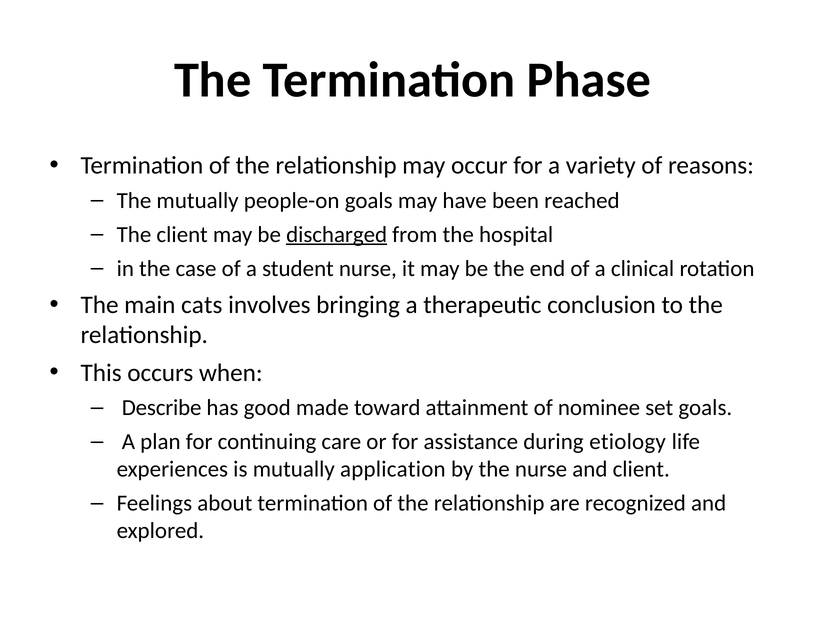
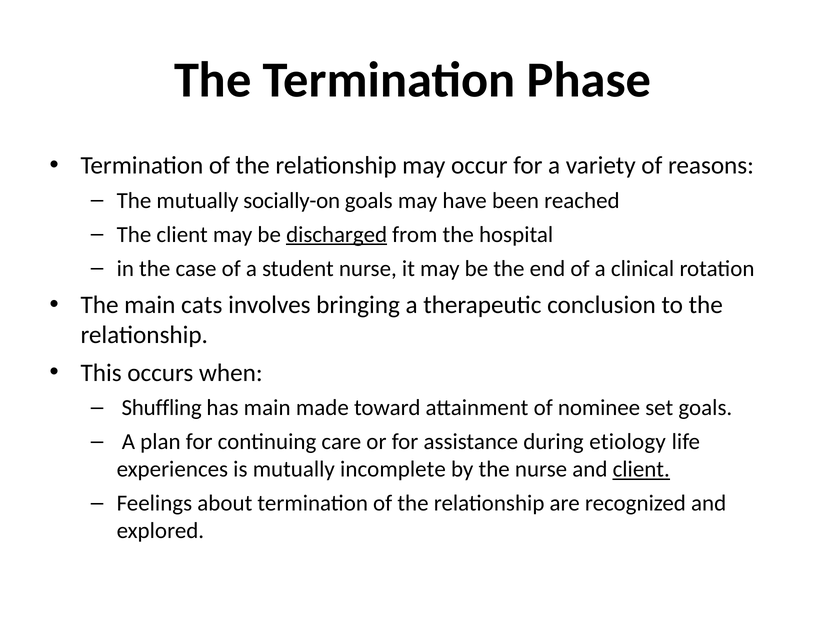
people-on: people-on -> socially-on
Describe: Describe -> Shuffling
has good: good -> main
application: application -> incomplete
client at (641, 470) underline: none -> present
